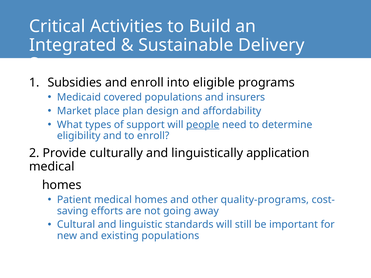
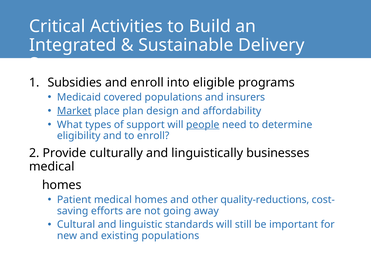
Market underline: none -> present
application: application -> businesses
quality-programs: quality-programs -> quality-reductions
